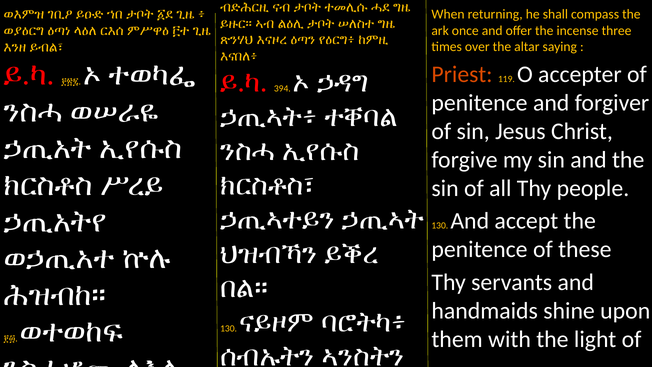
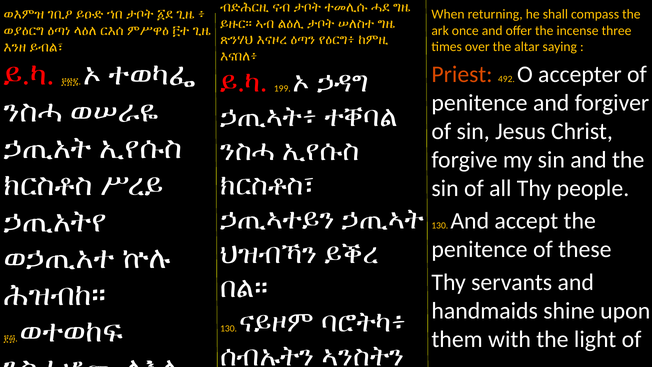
119: 119 -> 492
394: 394 -> 199
